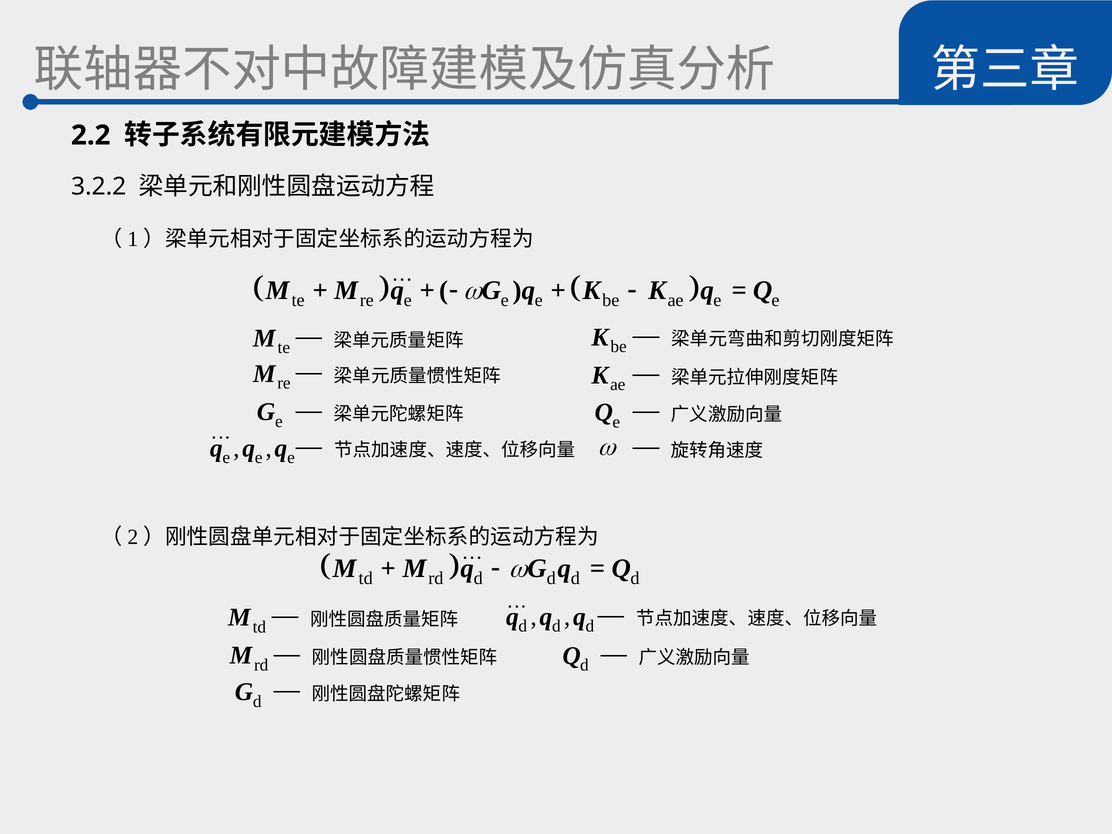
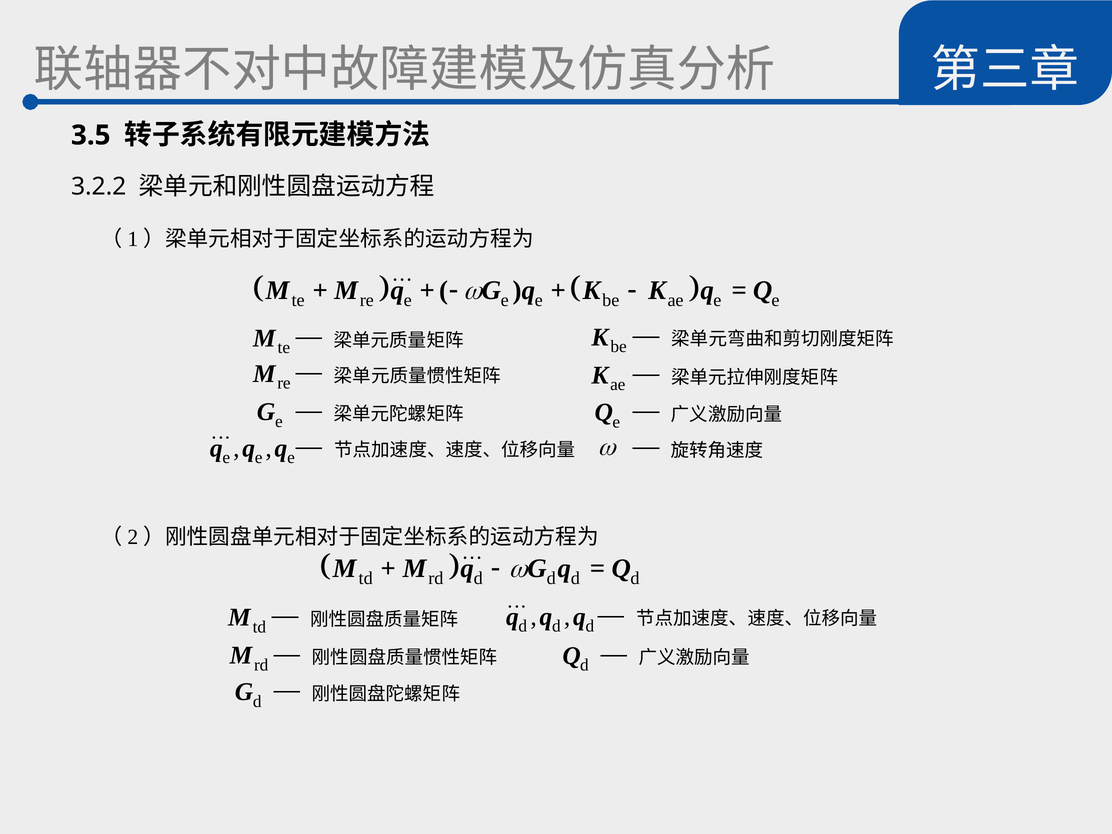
2.2: 2.2 -> 3.5
